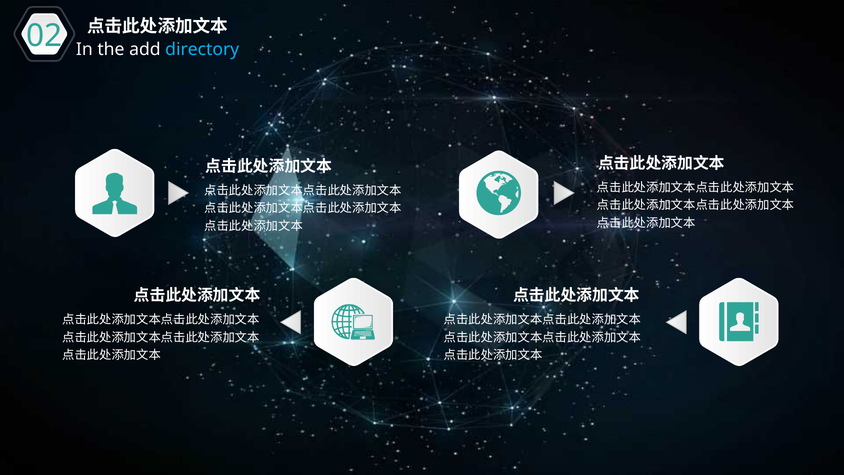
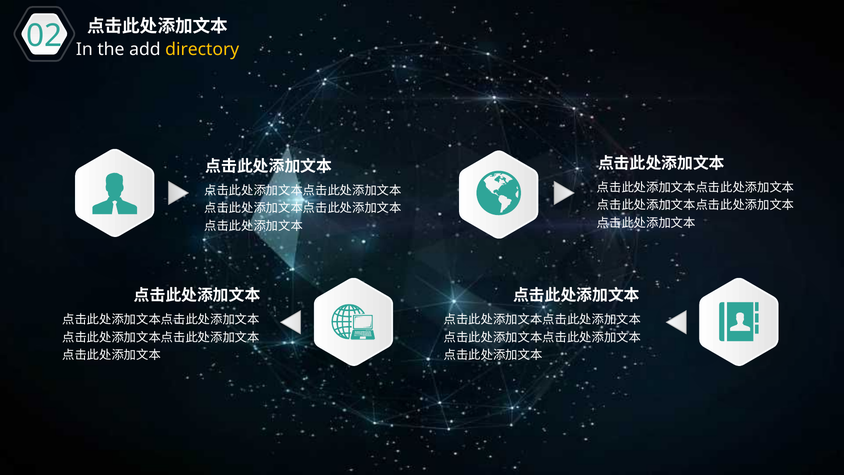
directory colour: light blue -> yellow
